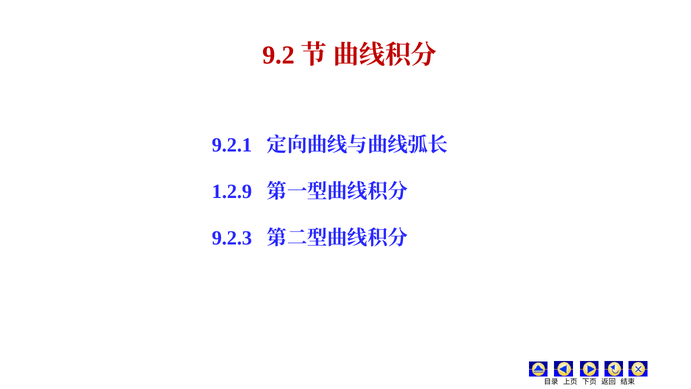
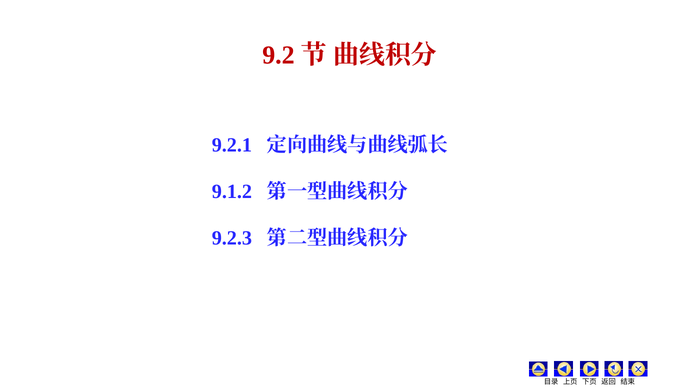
1.2.9: 1.2.9 -> 9.1.2
